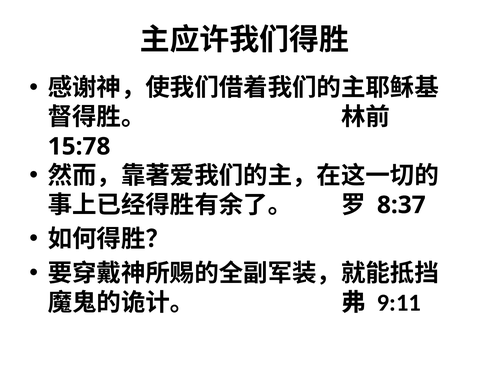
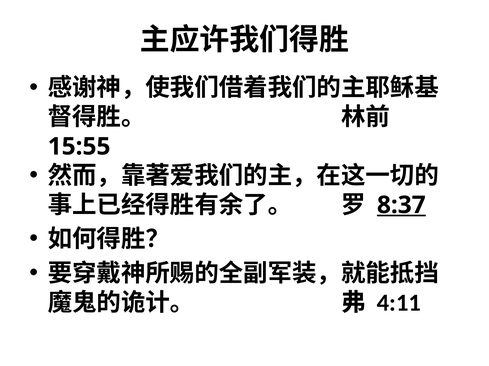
15:78: 15:78 -> 15:55
8:37 underline: none -> present
9:11: 9:11 -> 4:11
